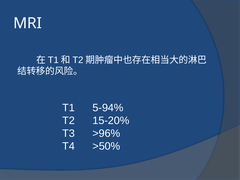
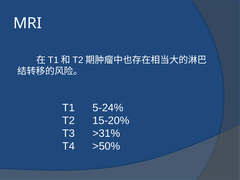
5-94%: 5-94% -> 5-24%
>96%: >96% -> >31%
